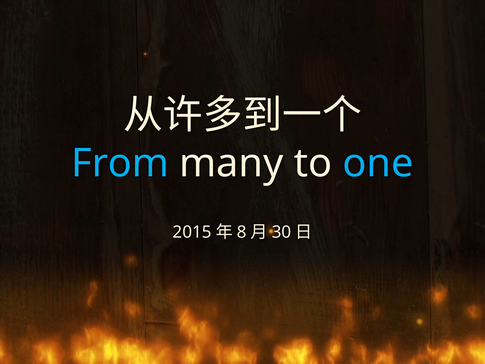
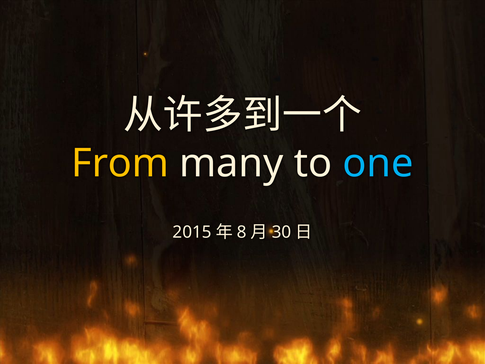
From colour: light blue -> yellow
